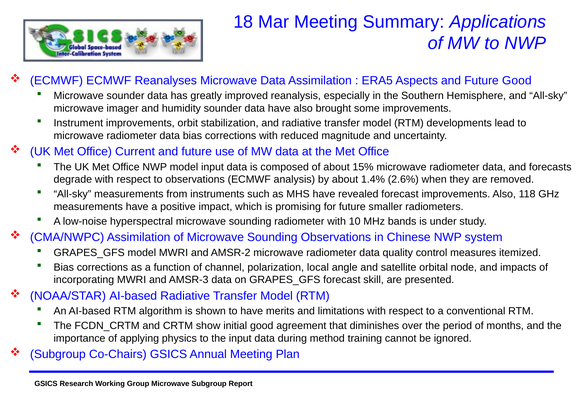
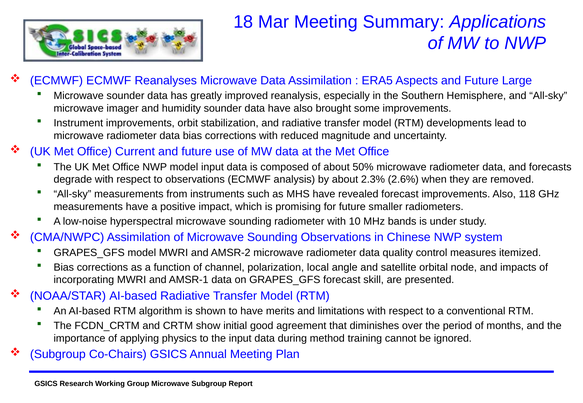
Future Good: Good -> Large
15%: 15% -> 50%
1.4%: 1.4% -> 2.3%
AMSR-3: AMSR-3 -> AMSR-1
